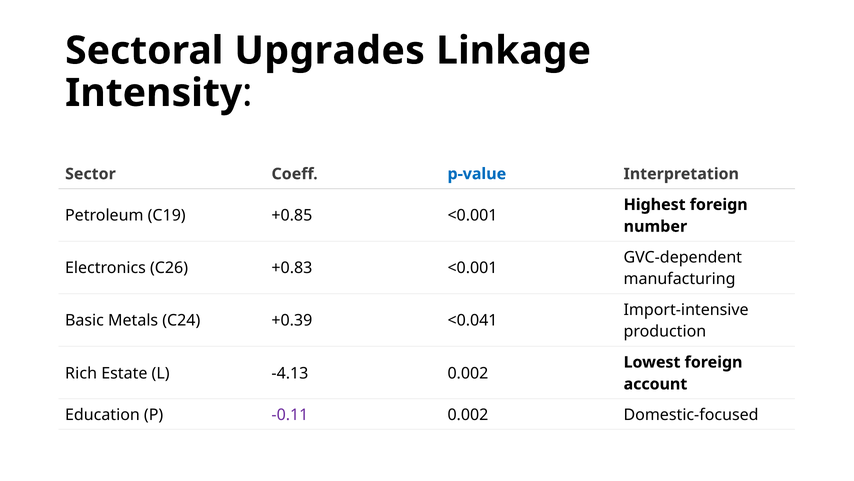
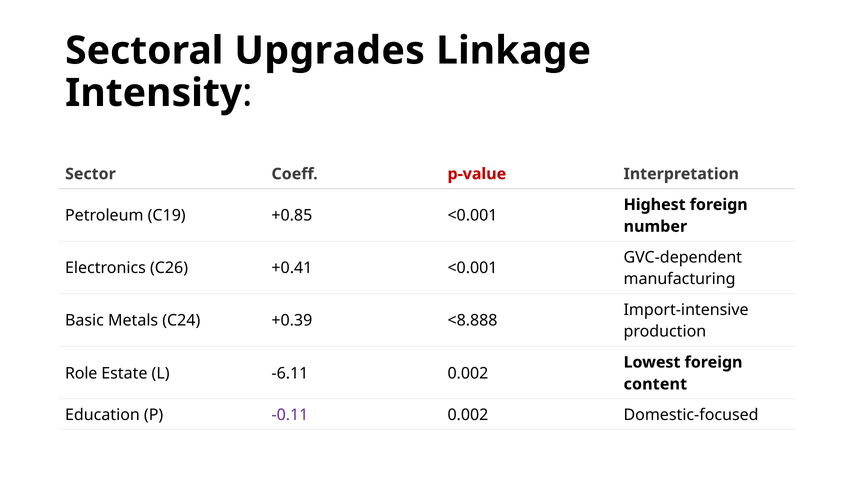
p-value colour: blue -> red
+0.83: +0.83 -> +0.41
<0.041: <0.041 -> <8.888
Rich: Rich -> Role
-4.13: -4.13 -> -6.11
account: account -> content
